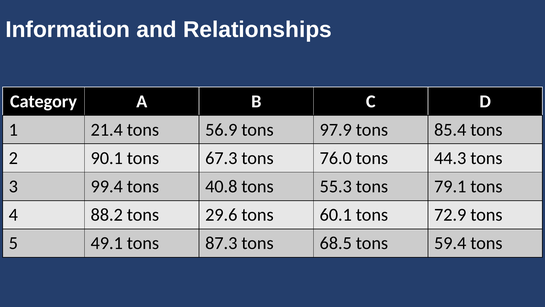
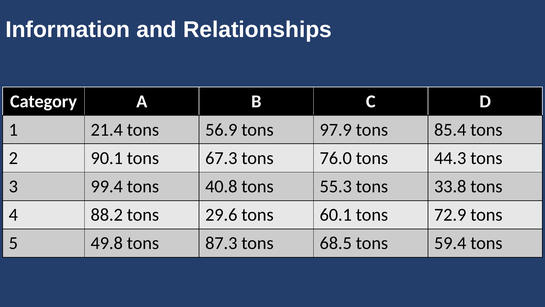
79.1: 79.1 -> 33.8
49.1: 49.1 -> 49.8
